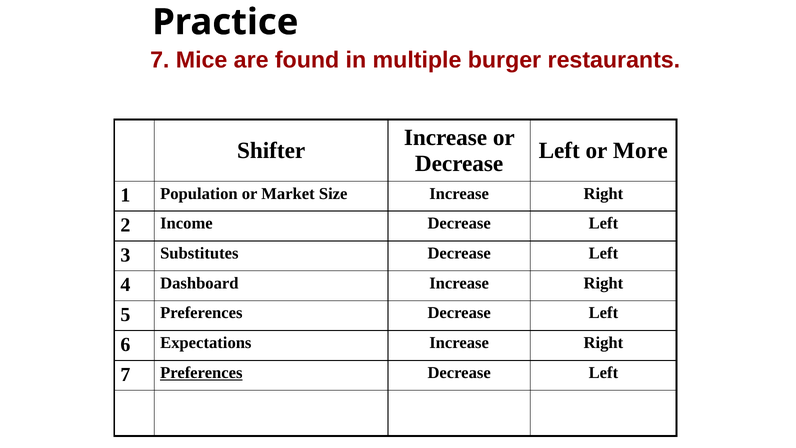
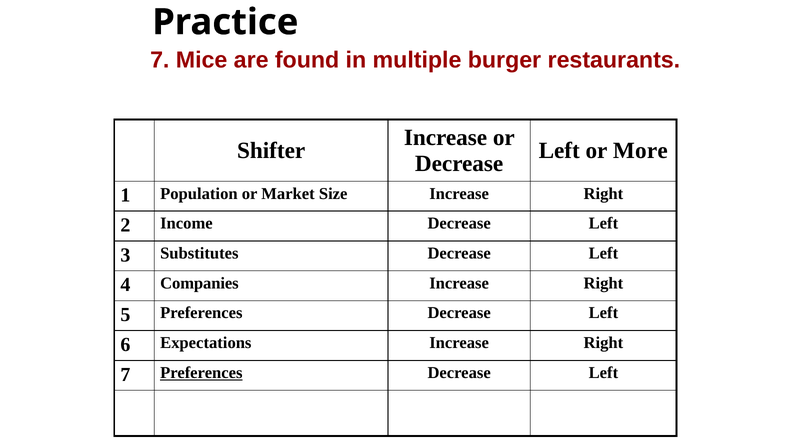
Dashboard: Dashboard -> Companies
